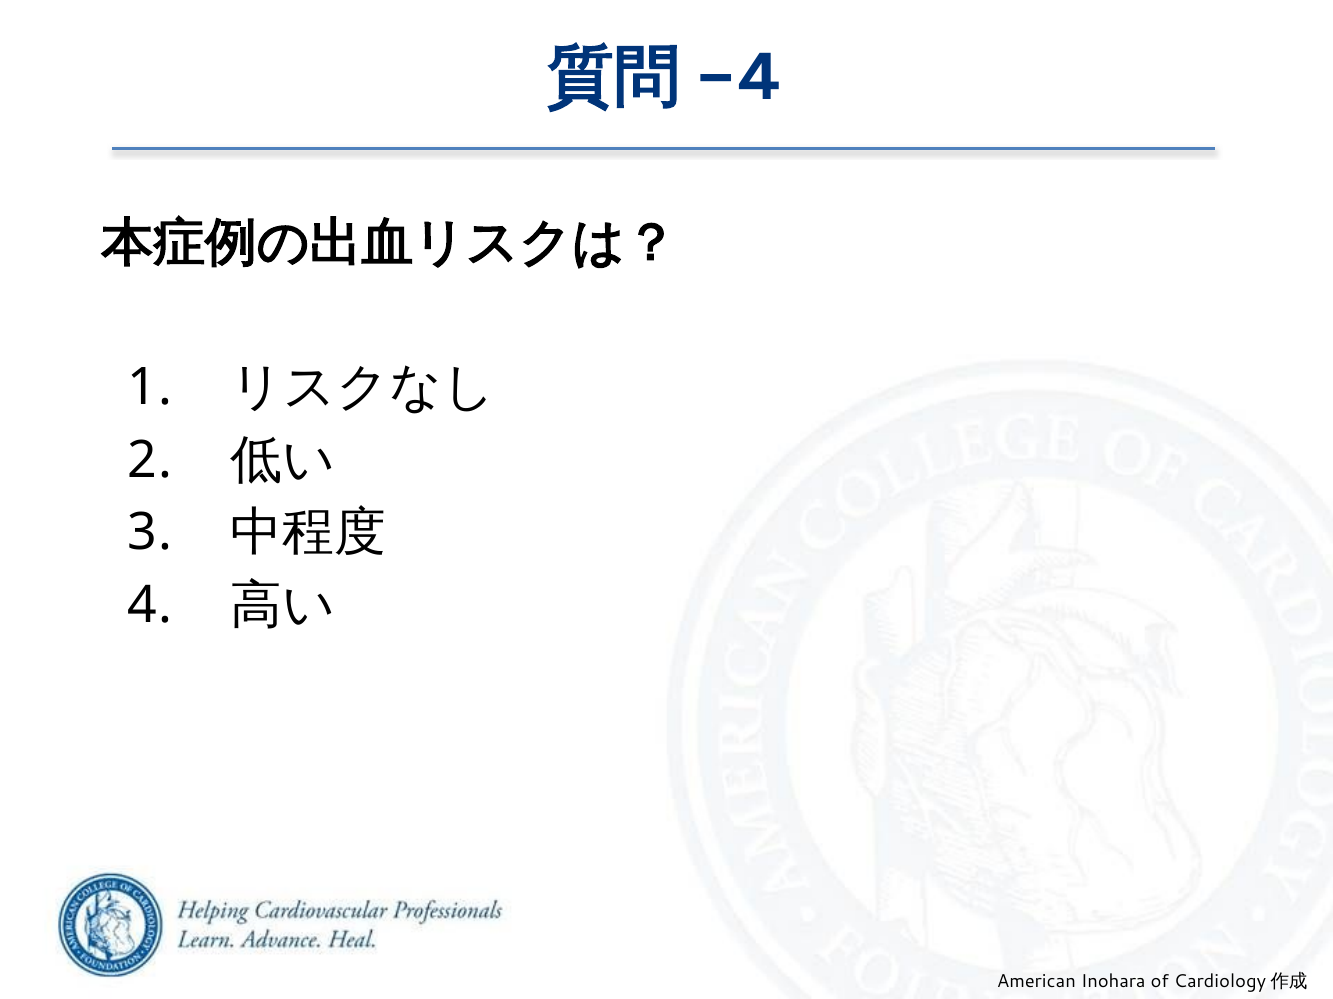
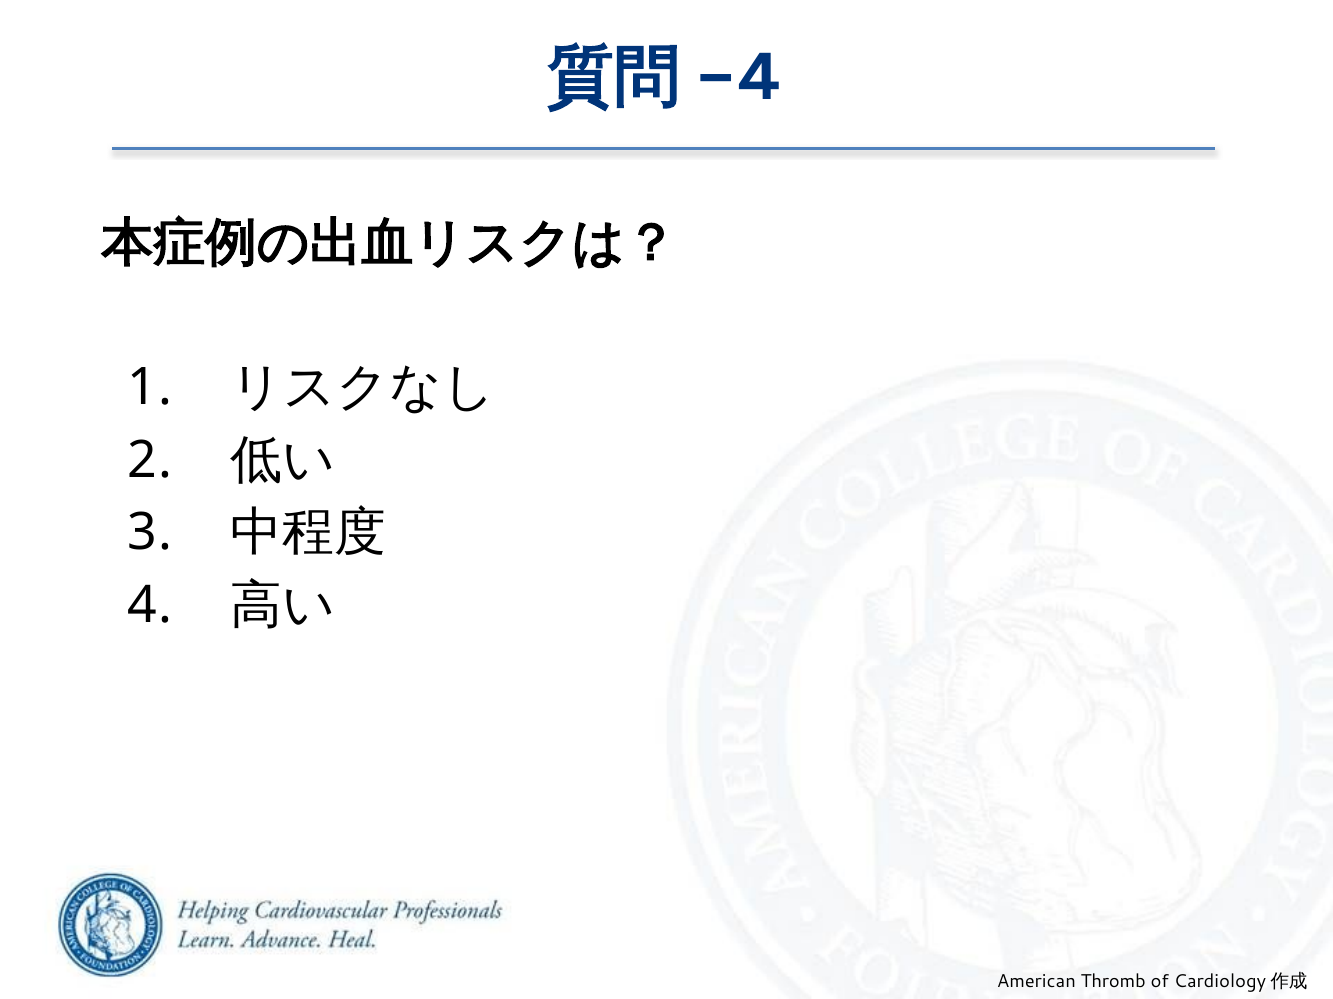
Inohara: Inohara -> Thromb
